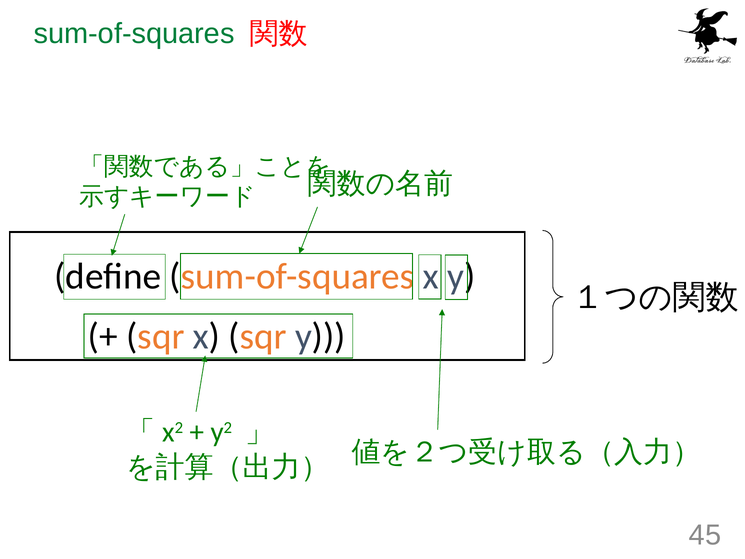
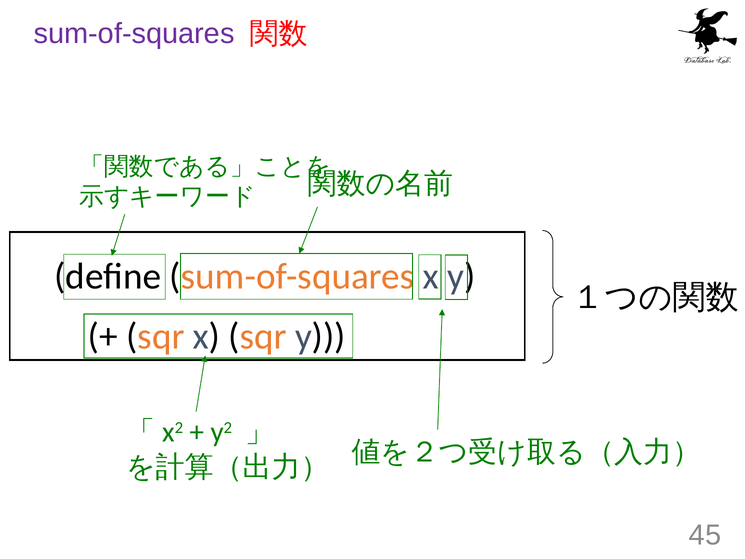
sum-of-squares at (134, 33) colour: green -> purple
